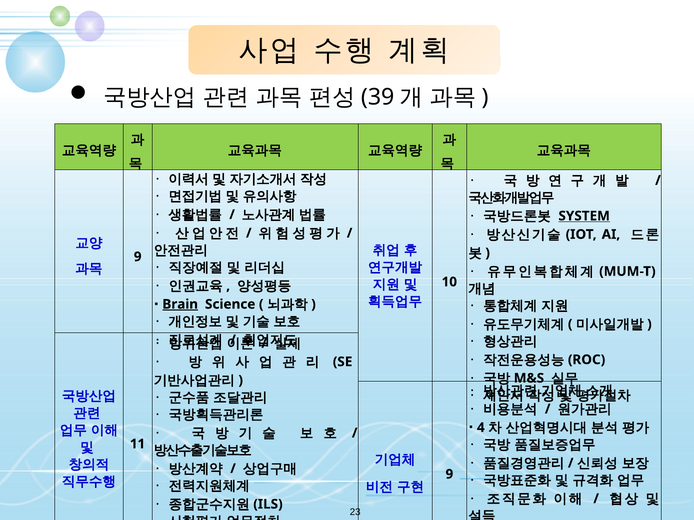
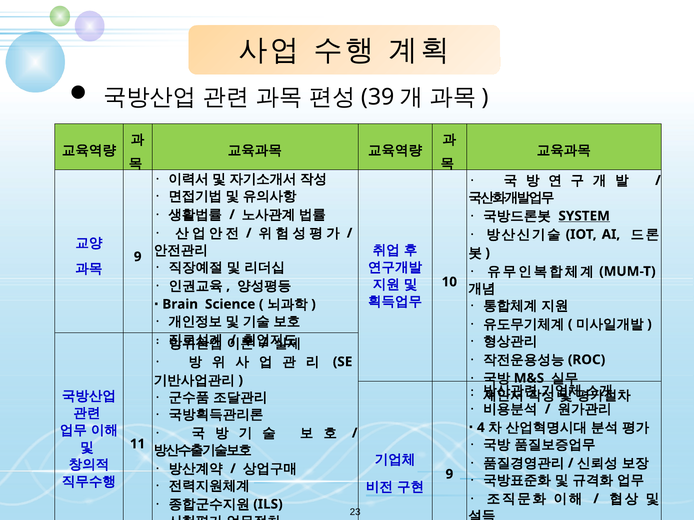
Brain underline: present -> none
